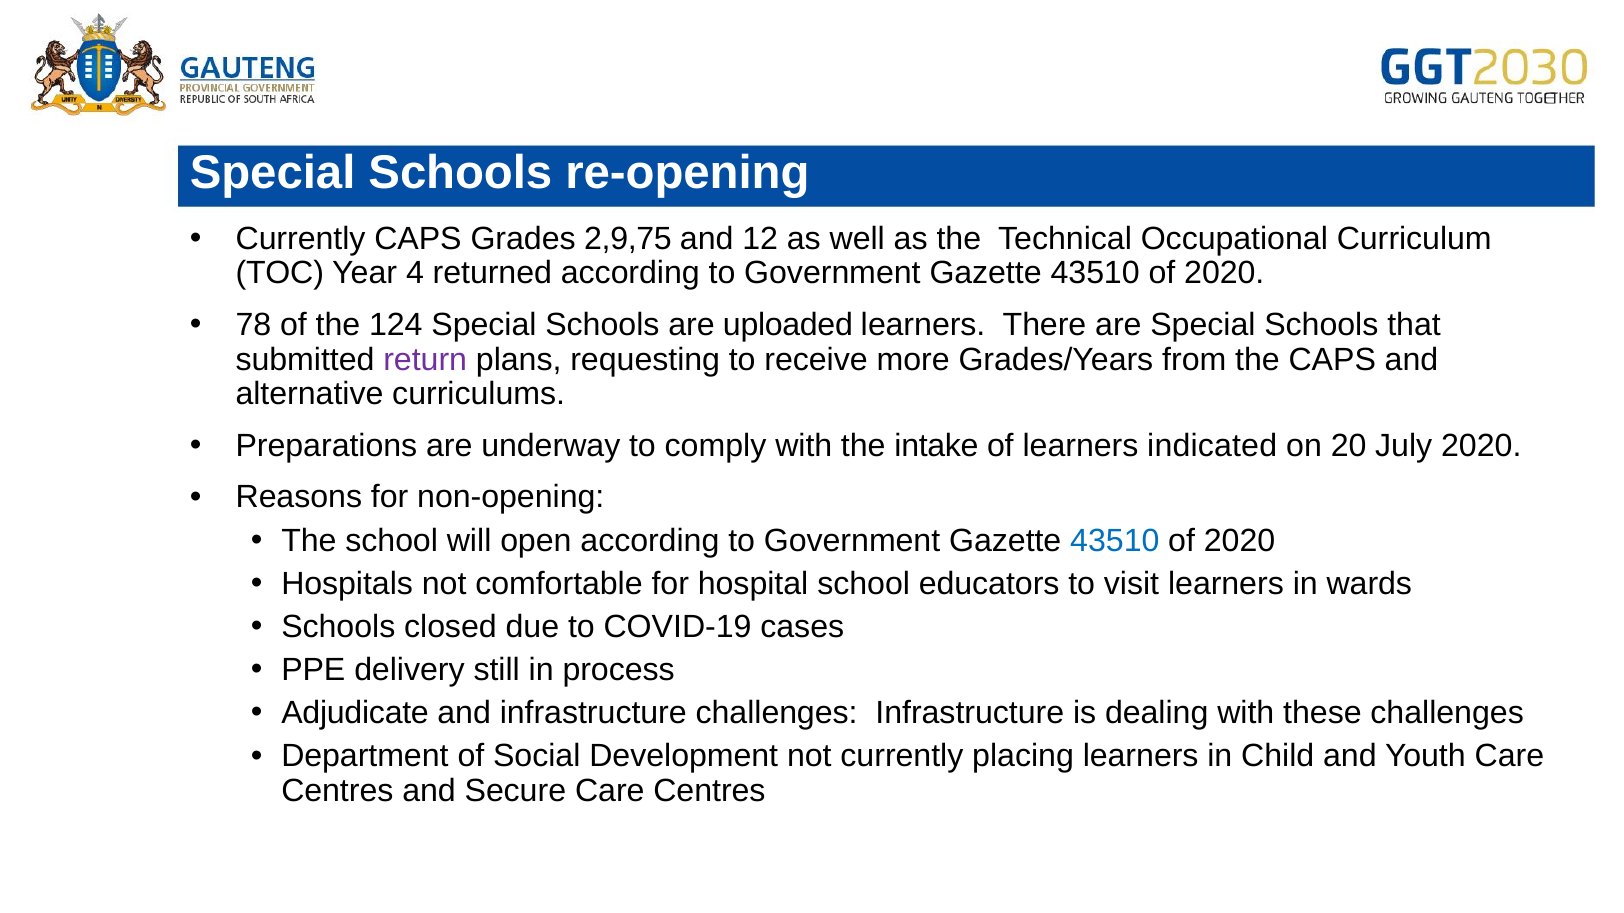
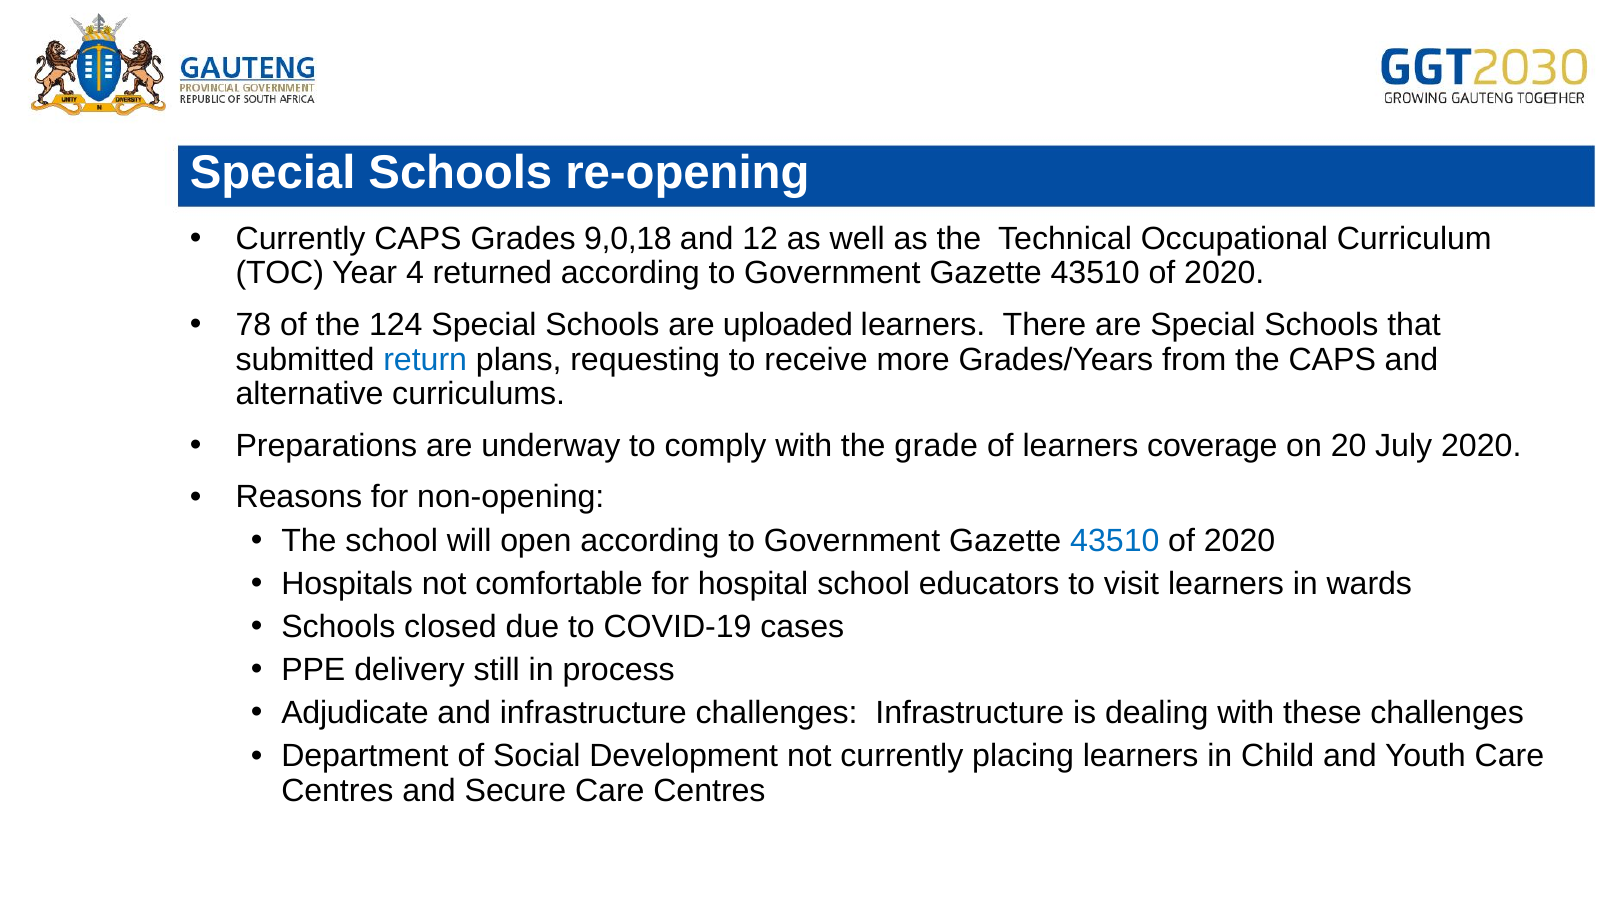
2,9,75: 2,9,75 -> 9,0,18
return colour: purple -> blue
intake: intake -> grade
indicated: indicated -> coverage
